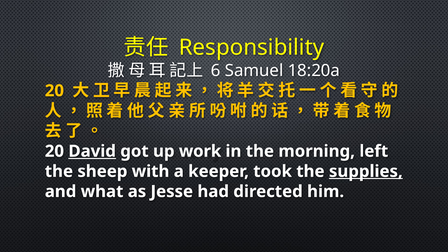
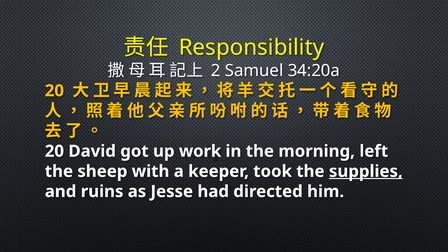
6: 6 -> 2
18:20a: 18:20a -> 34:20a
David underline: present -> none
what: what -> ruins
